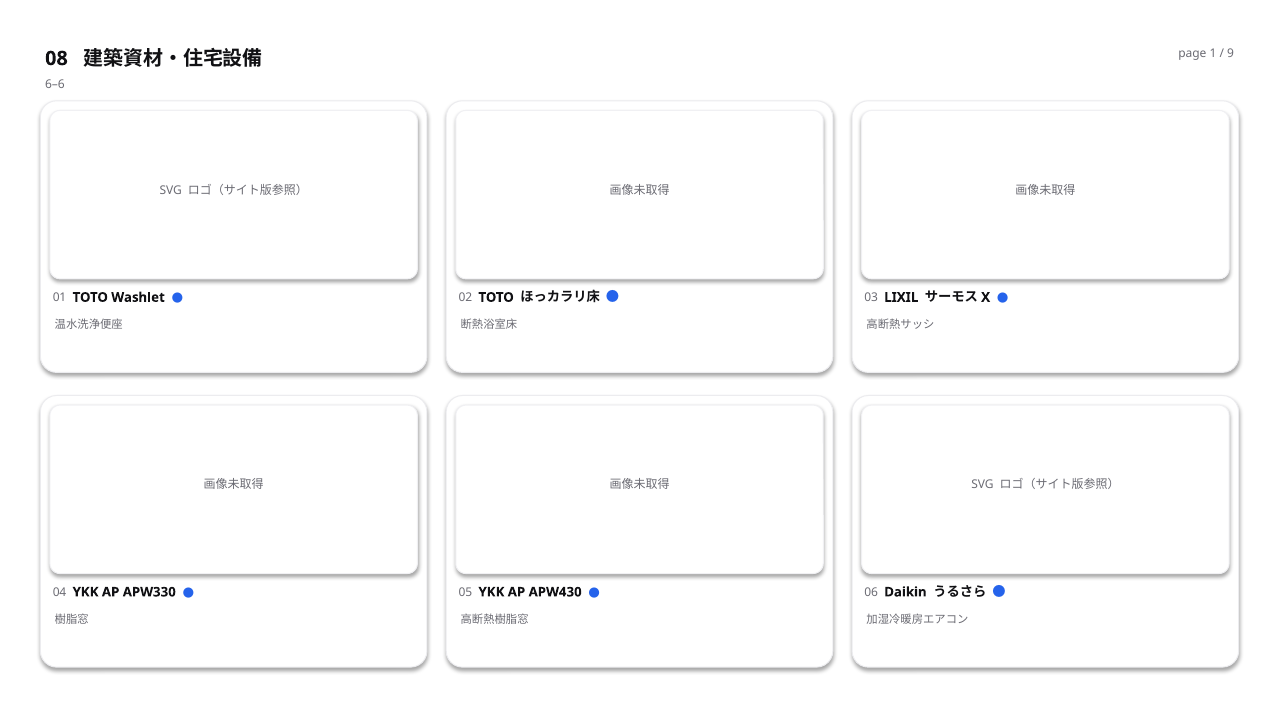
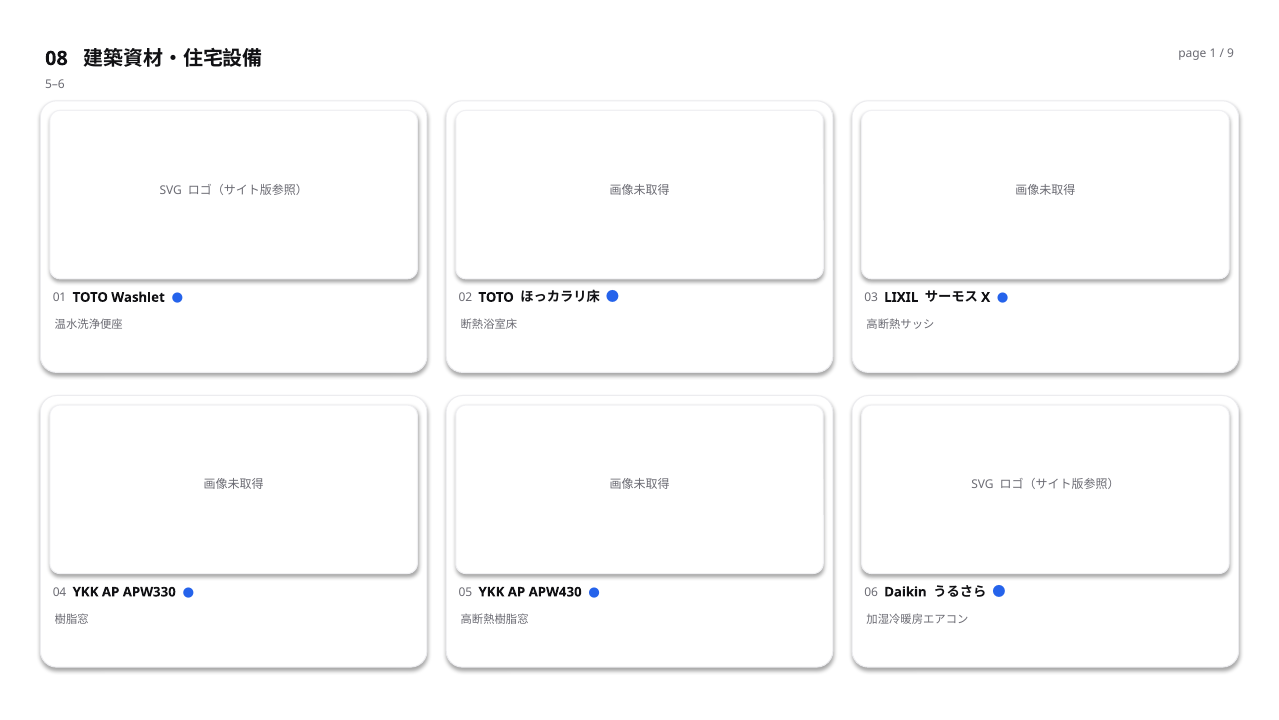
6–6: 6–6 -> 5–6
